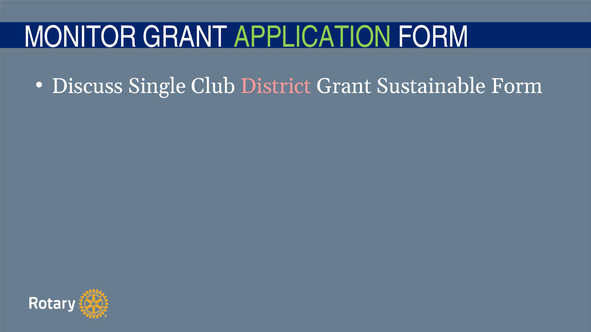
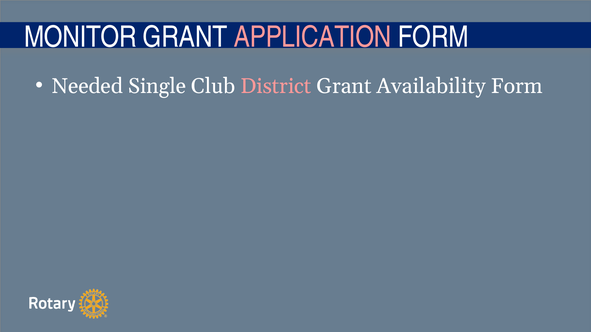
APPLICATION colour: light green -> pink
Discuss: Discuss -> Needed
Sustainable: Sustainable -> Availability
